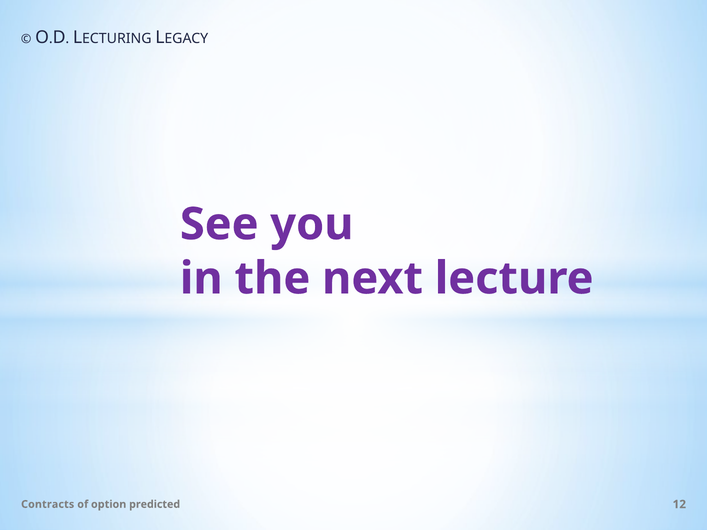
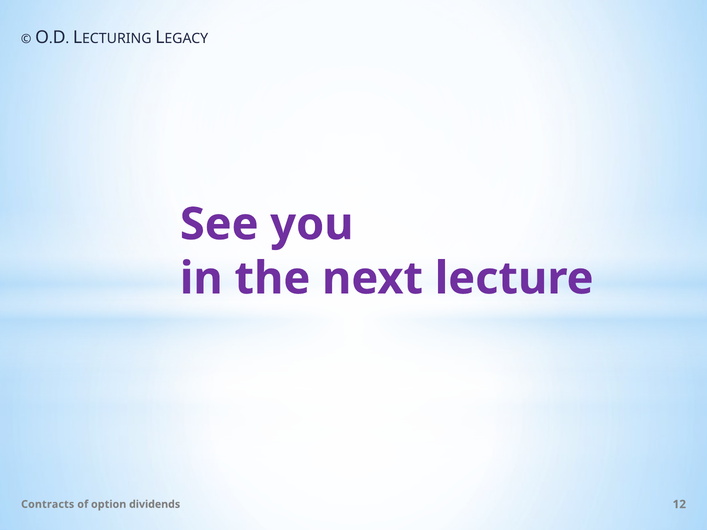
predicted: predicted -> dividends
